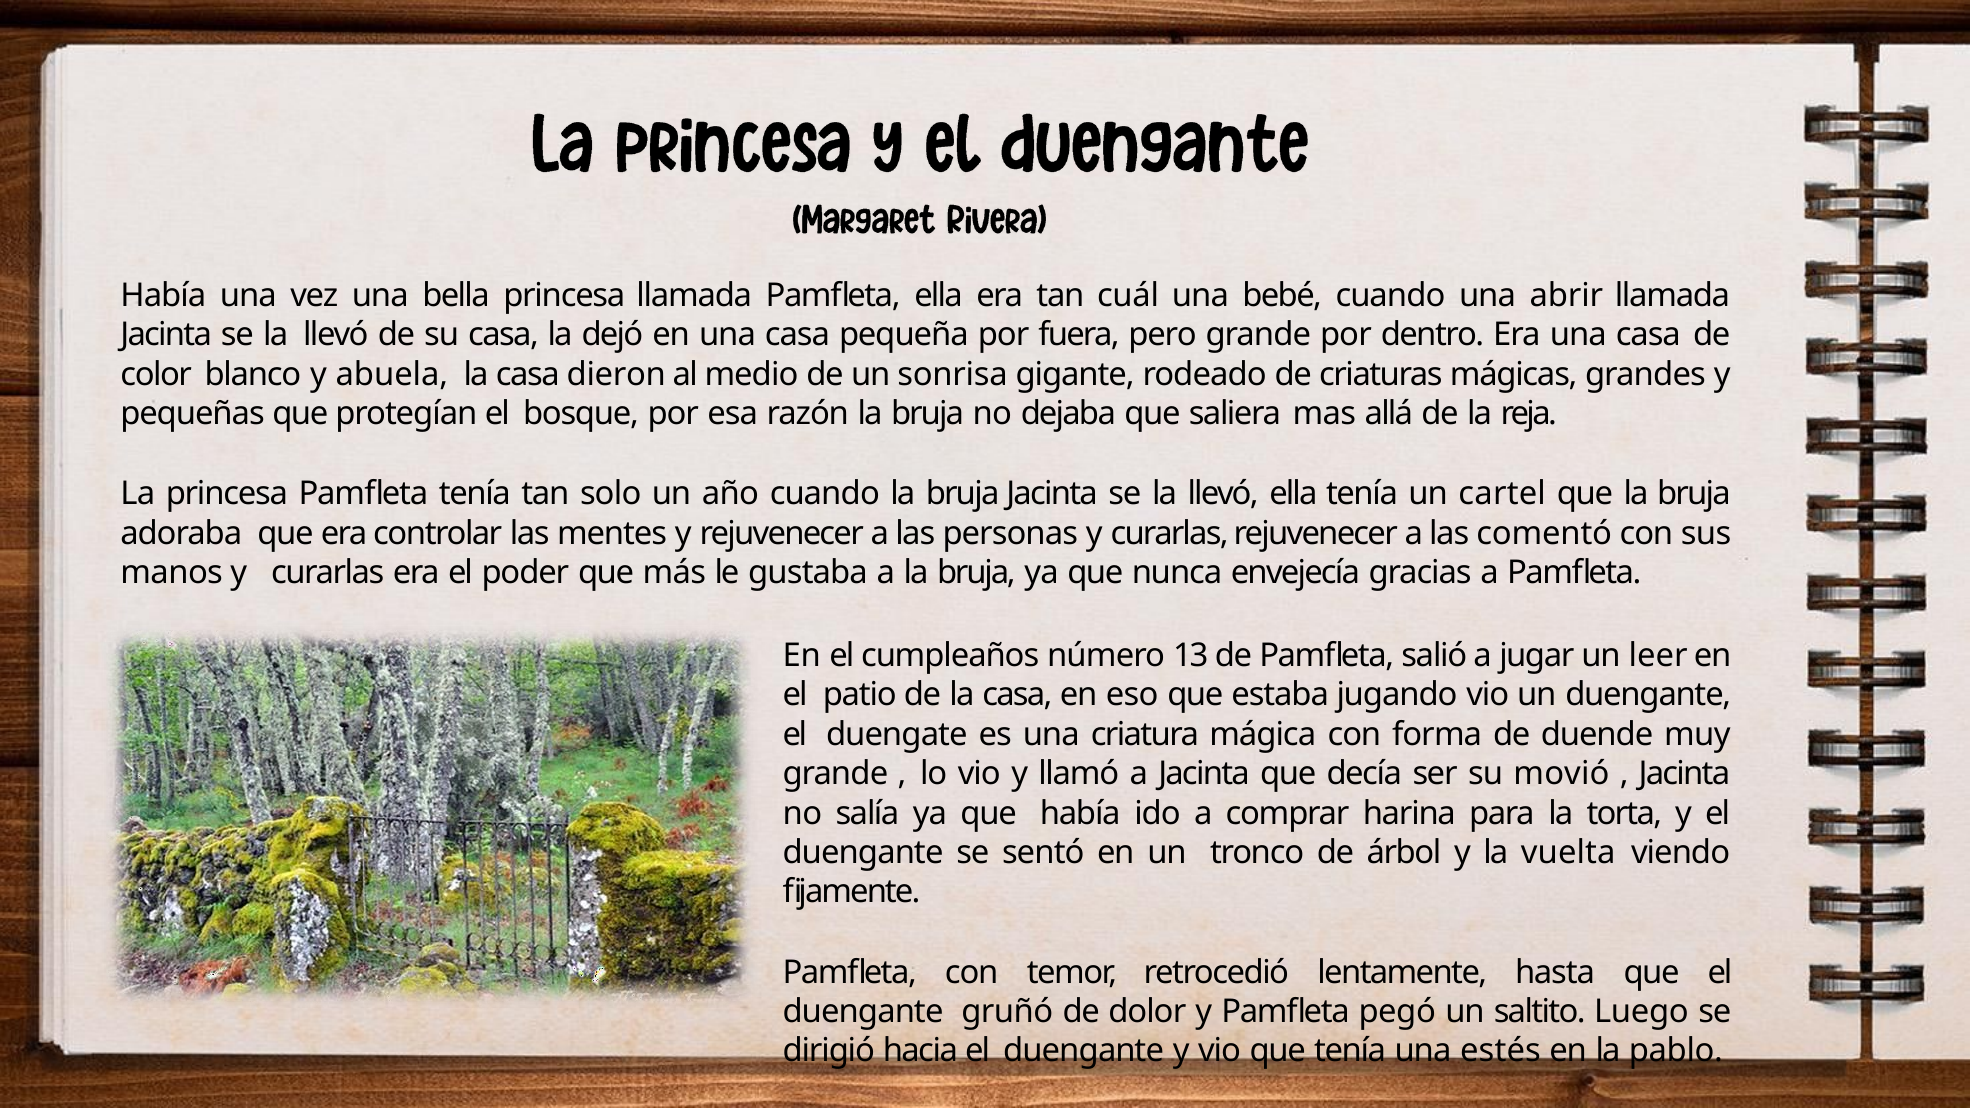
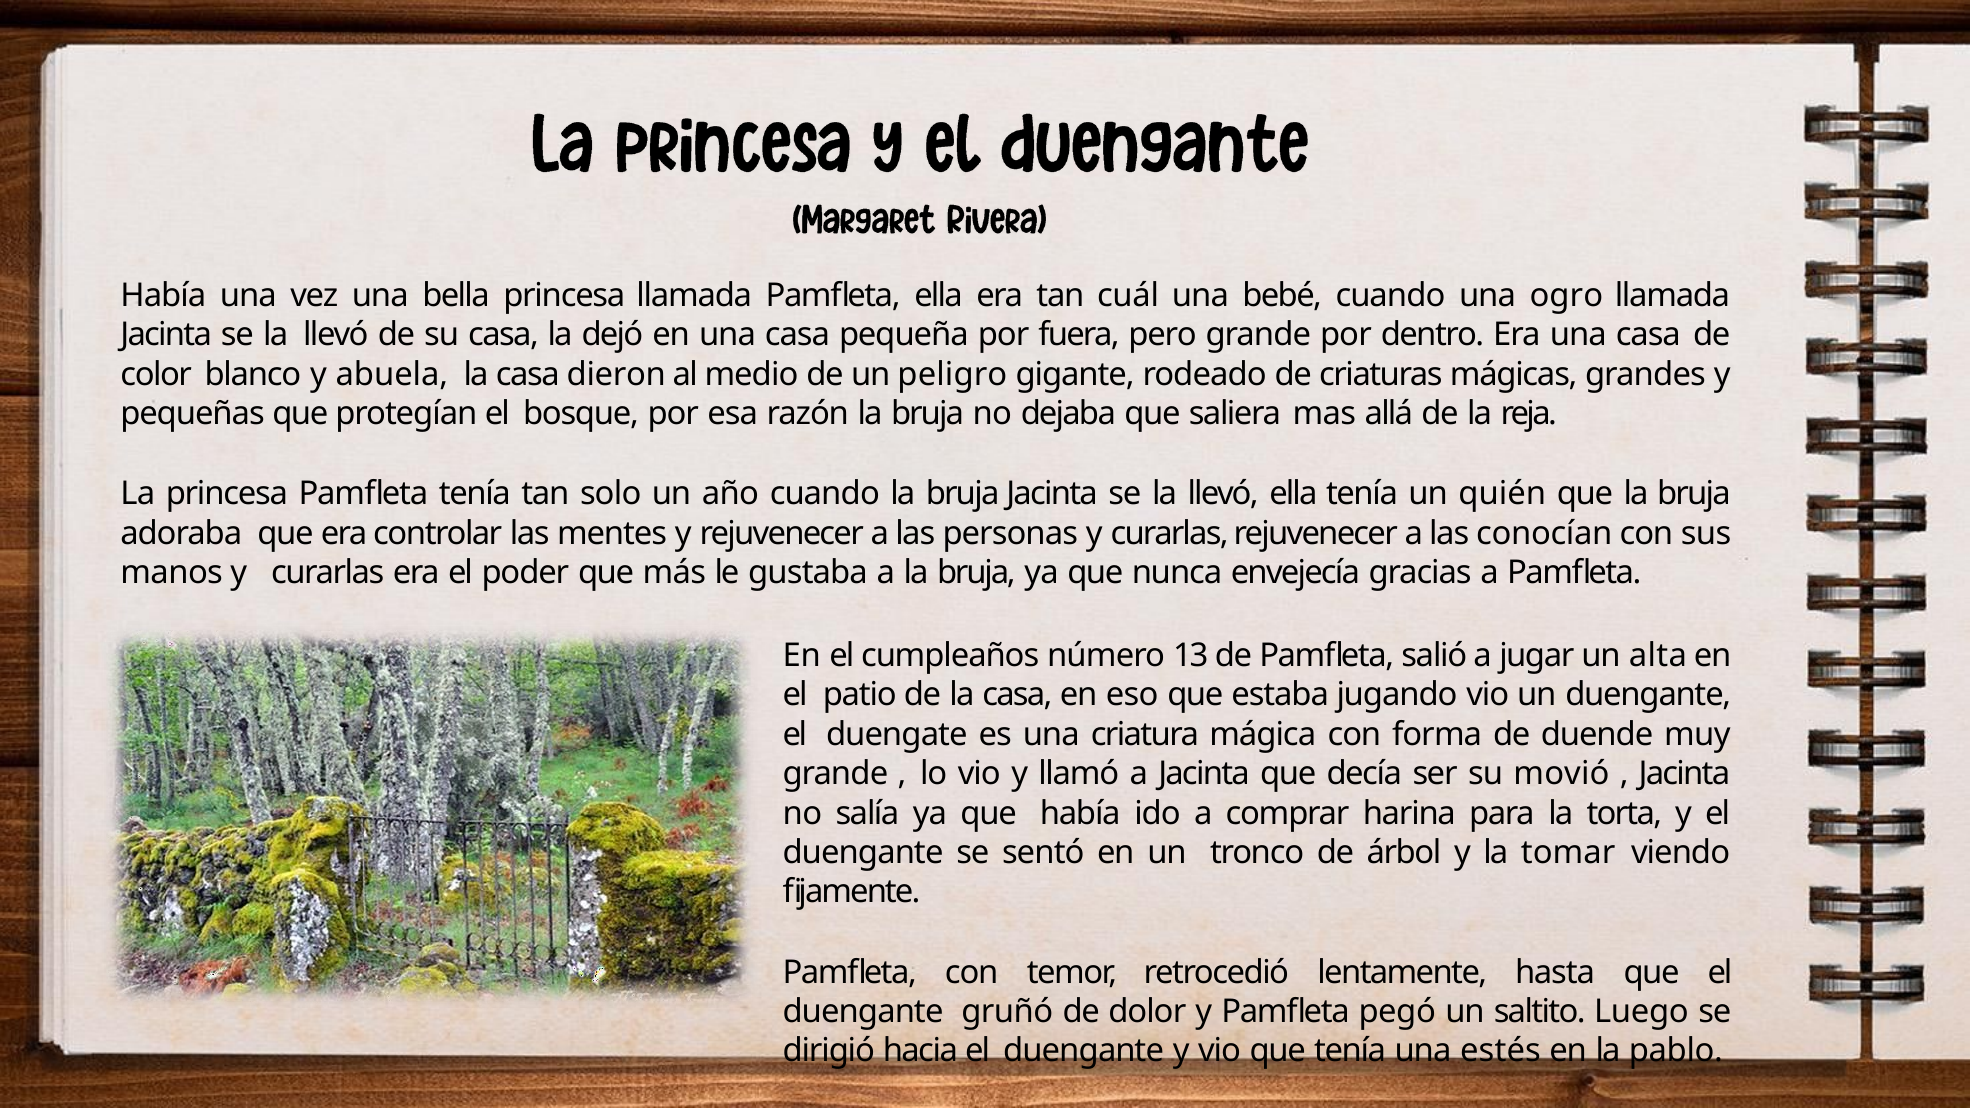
abrir: abrir -> ogro
sonrisa: sonrisa -> peligro
cartel: cartel -> quién
comentó: comentó -> conocían
leer: leer -> alta
vuelta: vuelta -> tomar
